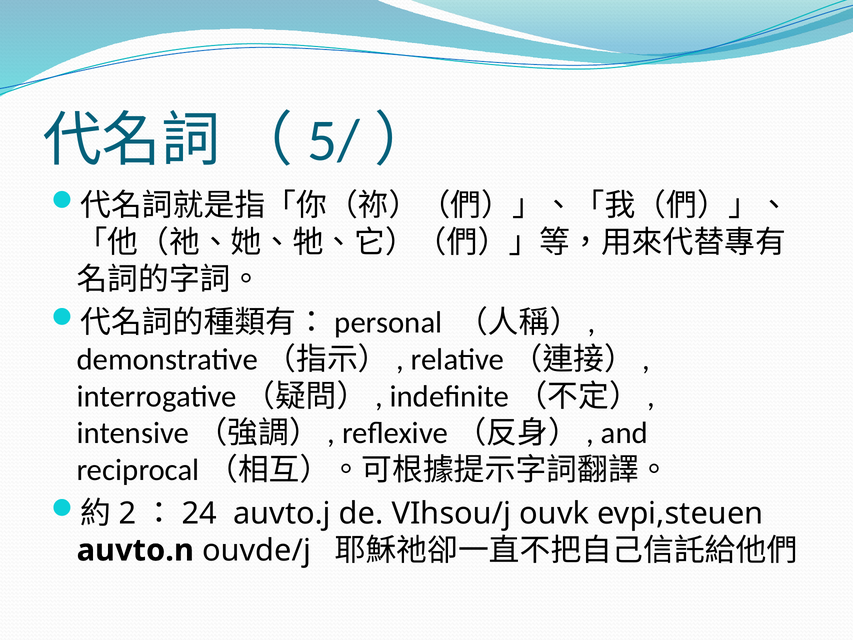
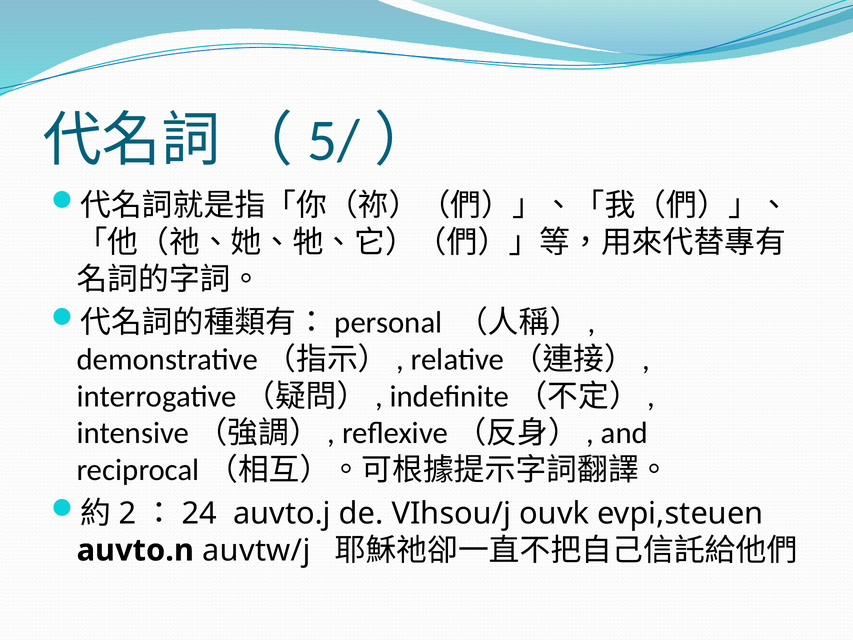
ouvde/j: ouvde/j -> auvtw/j
